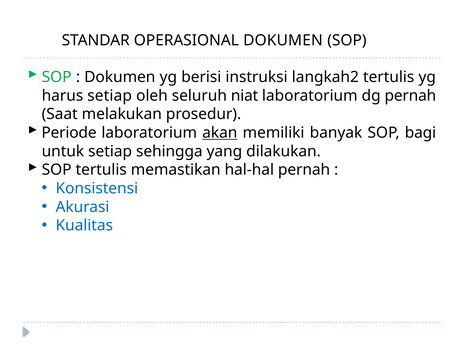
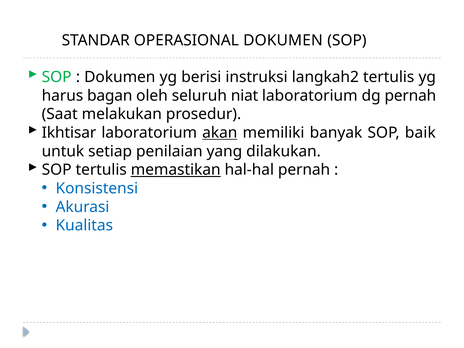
harus setiap: setiap -> bagan
Periode: Periode -> Ikhtisar
bagi: bagi -> baik
sehingga: sehingga -> penilaian
memastikan underline: none -> present
